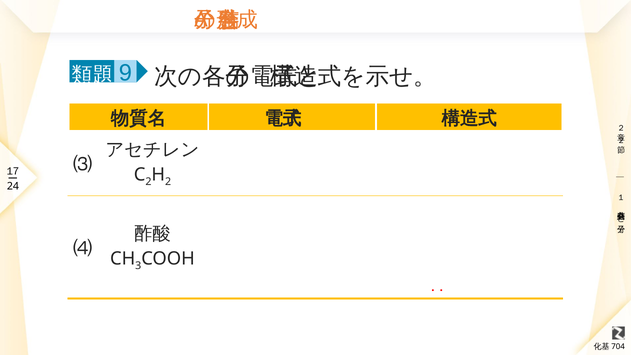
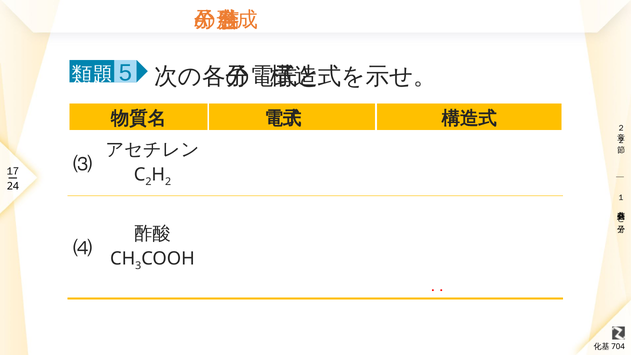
9: 9 -> 5
